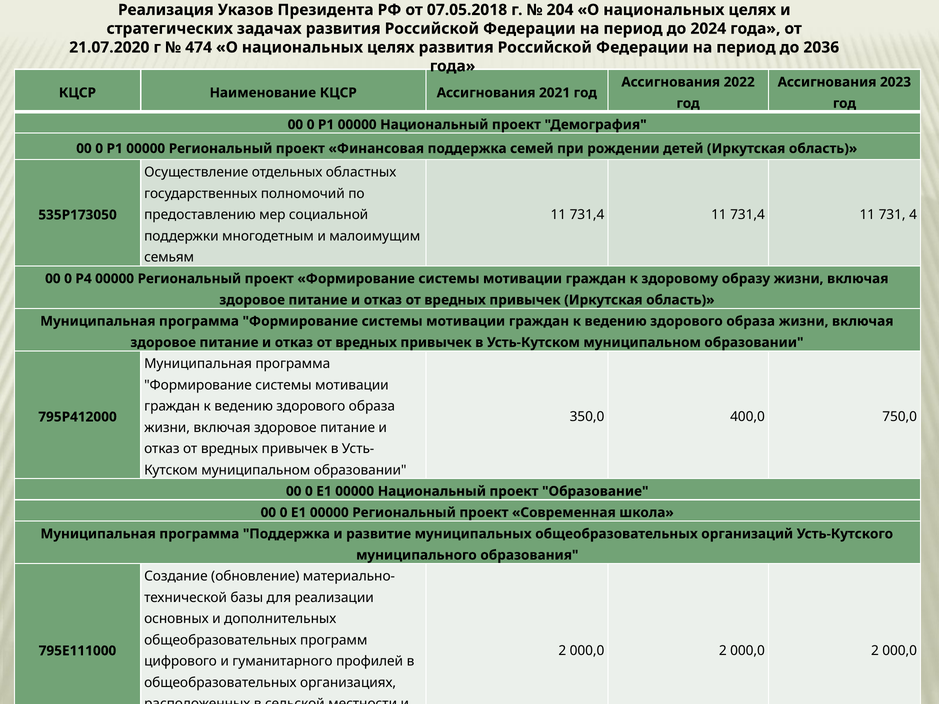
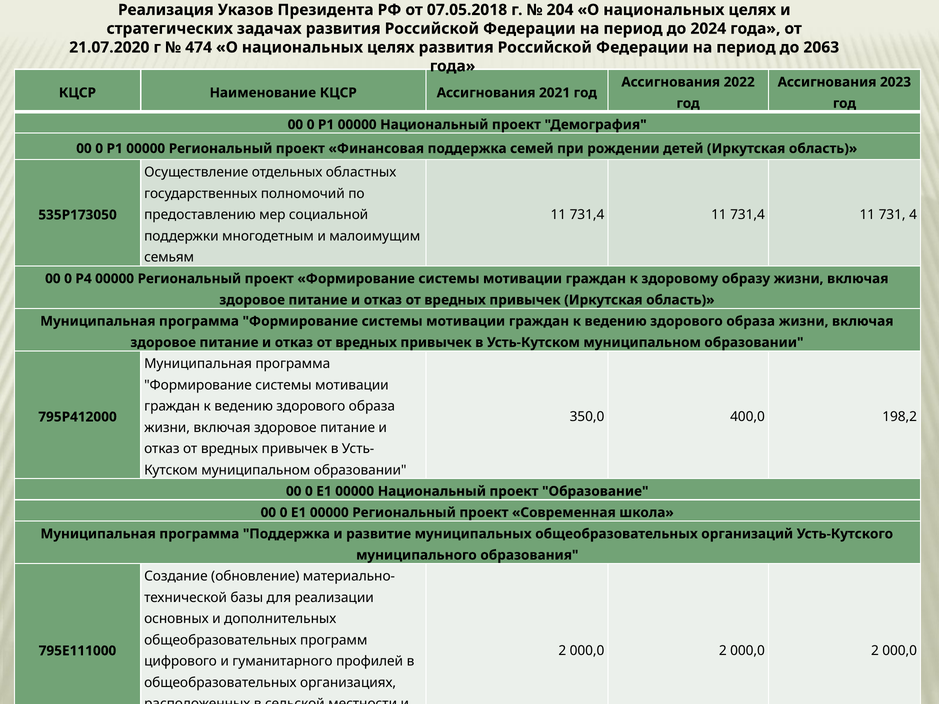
2036: 2036 -> 2063
750,0: 750,0 -> 198,2
